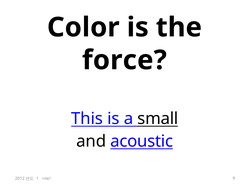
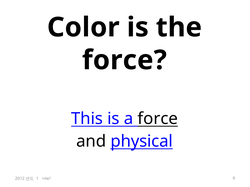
a small: small -> force
acoustic: acoustic -> physical
